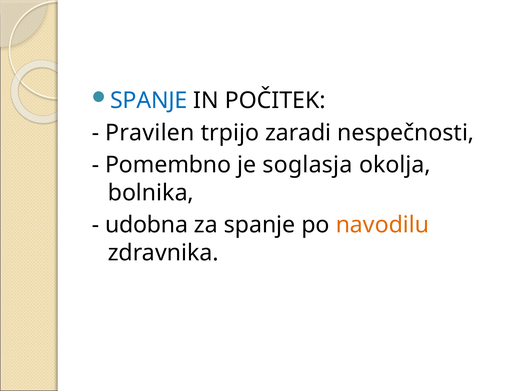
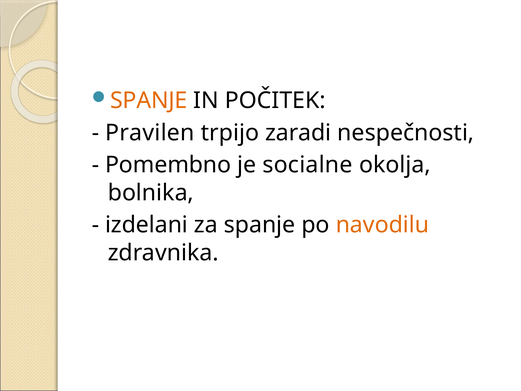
SPANJE at (149, 101) colour: blue -> orange
soglasja: soglasja -> socialne
udobna: udobna -> izdelani
